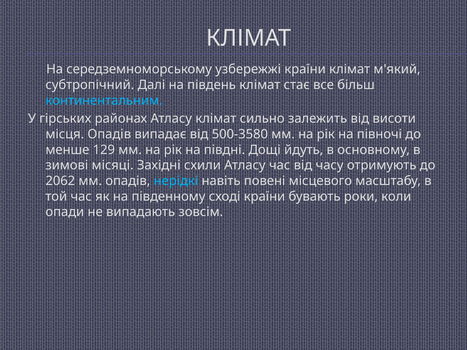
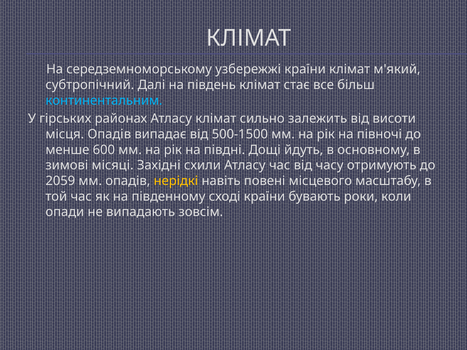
500-3580: 500-3580 -> 500-1500
129: 129 -> 600
2062: 2062 -> 2059
нерідкі colour: light blue -> yellow
